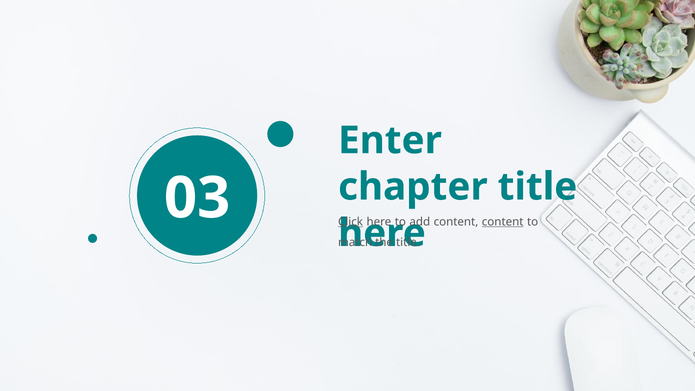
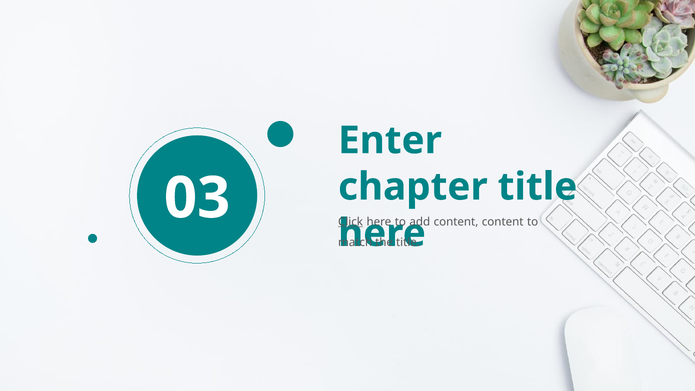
content at (503, 222) underline: present -> none
